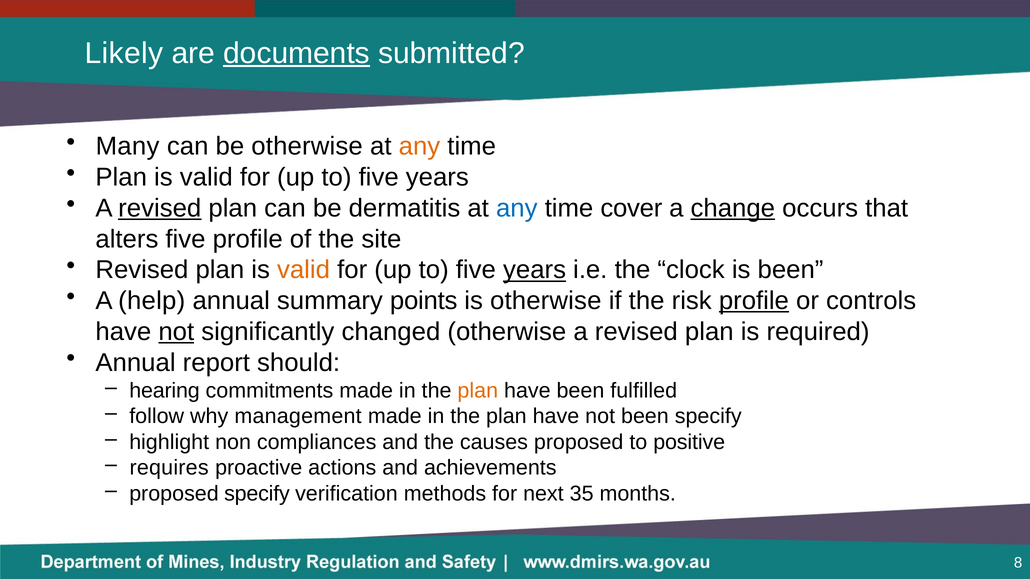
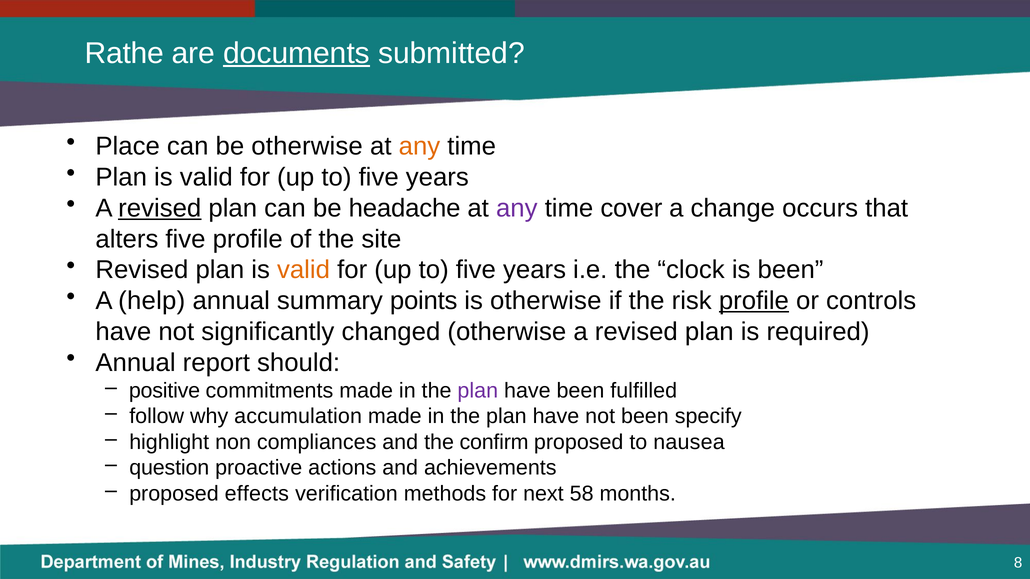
Likely: Likely -> Rathe
Many: Many -> Place
dermatitis: dermatitis -> headache
any at (517, 208) colour: blue -> purple
change underline: present -> none
years at (535, 270) underline: present -> none
not at (176, 332) underline: present -> none
hearing: hearing -> positive
plan at (478, 391) colour: orange -> purple
management: management -> accumulation
causes: causes -> confirm
positive: positive -> nausea
requires: requires -> question
proposed specify: specify -> effects
35: 35 -> 58
